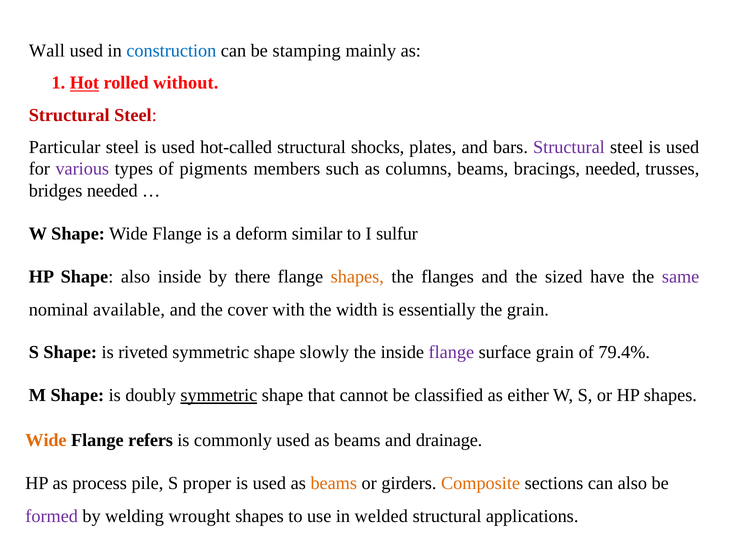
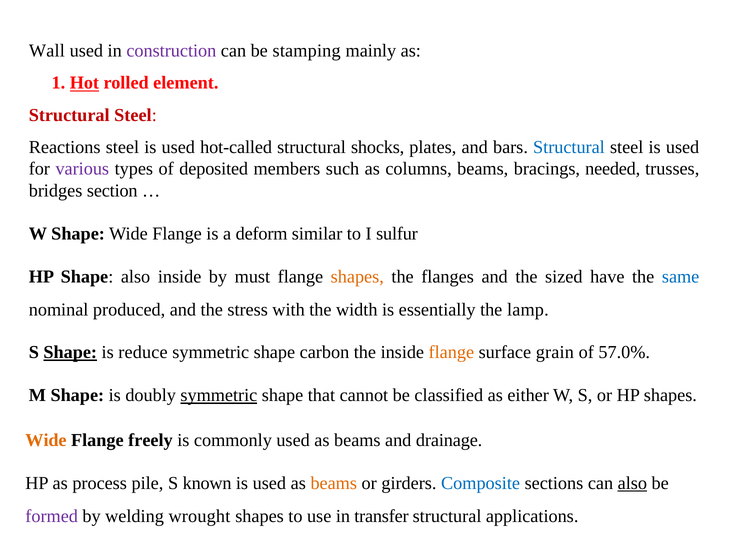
construction colour: blue -> purple
without: without -> element
Particular: Particular -> Reactions
Structural at (569, 147) colour: purple -> blue
pigments: pigments -> deposited
bridges needed: needed -> section
there: there -> must
same colour: purple -> blue
available: available -> produced
cover: cover -> stress
the grain: grain -> lamp
Shape at (70, 352) underline: none -> present
riveted: riveted -> reduce
slowly: slowly -> carbon
flange at (451, 352) colour: purple -> orange
79.4%: 79.4% -> 57.0%
refers: refers -> freely
proper: proper -> known
Composite colour: orange -> blue
also at (632, 483) underline: none -> present
welded: welded -> transfer
